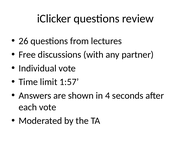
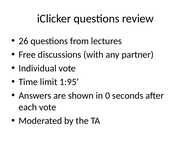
1:57: 1:57 -> 1:95
4: 4 -> 0
